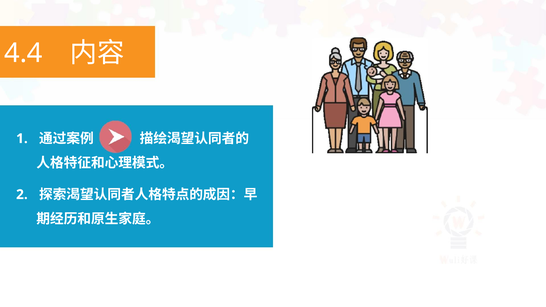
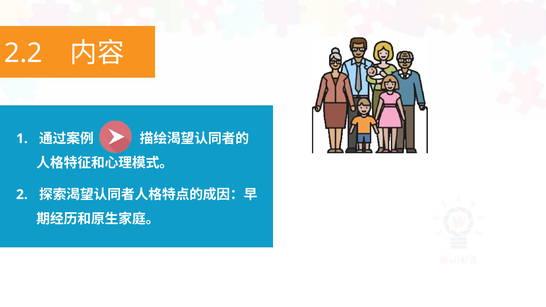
4.4: 4.4 -> 2.2
